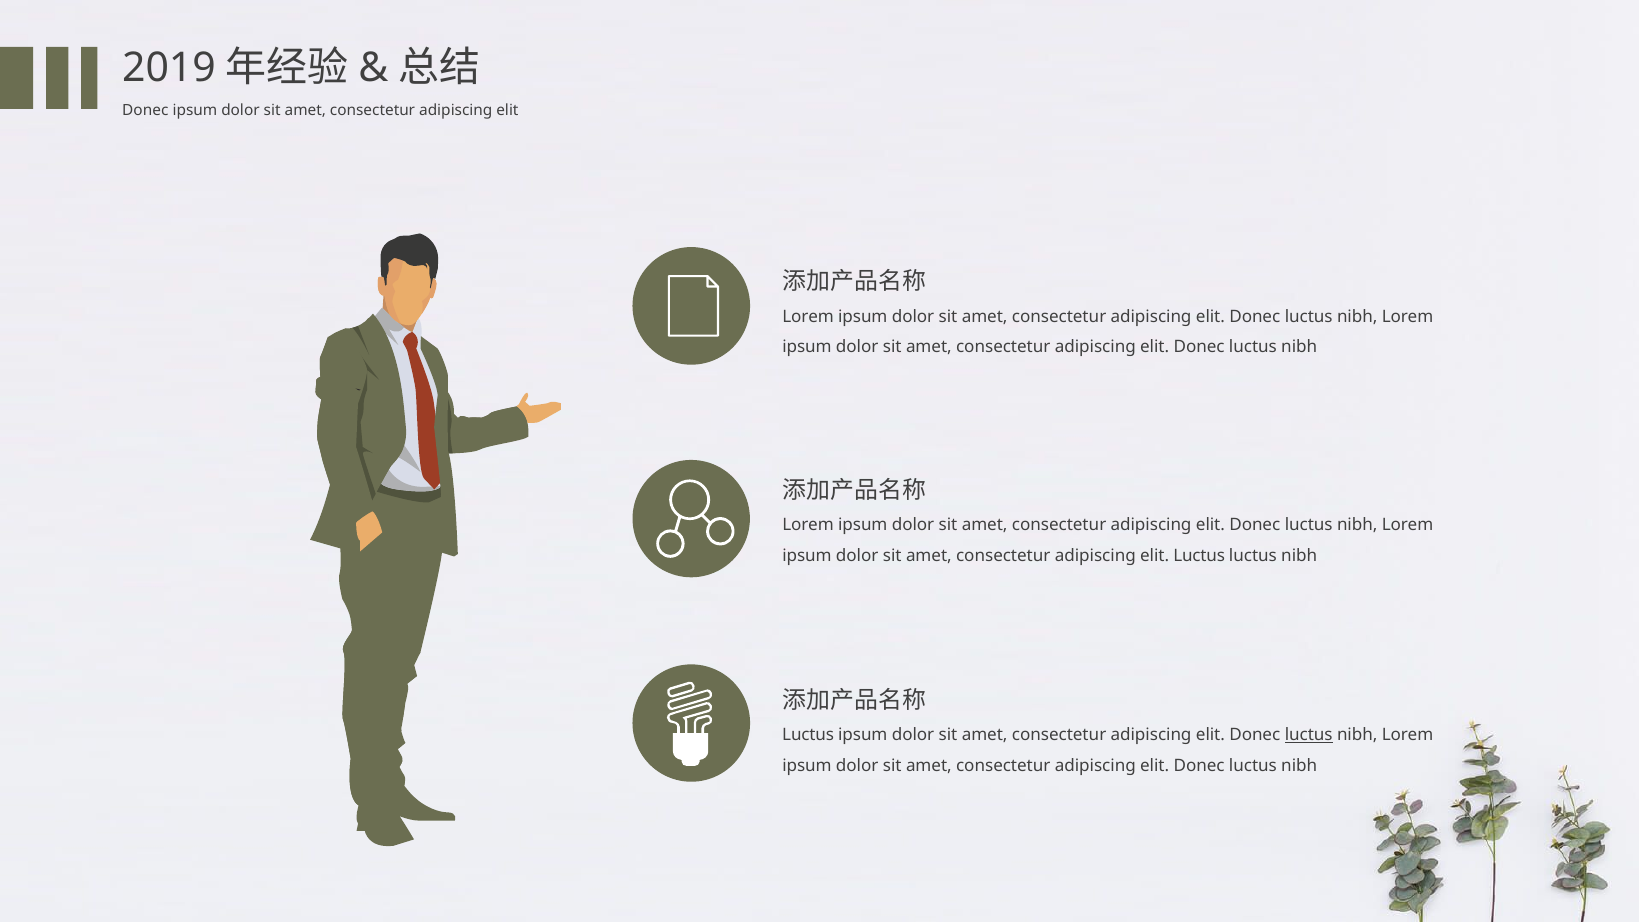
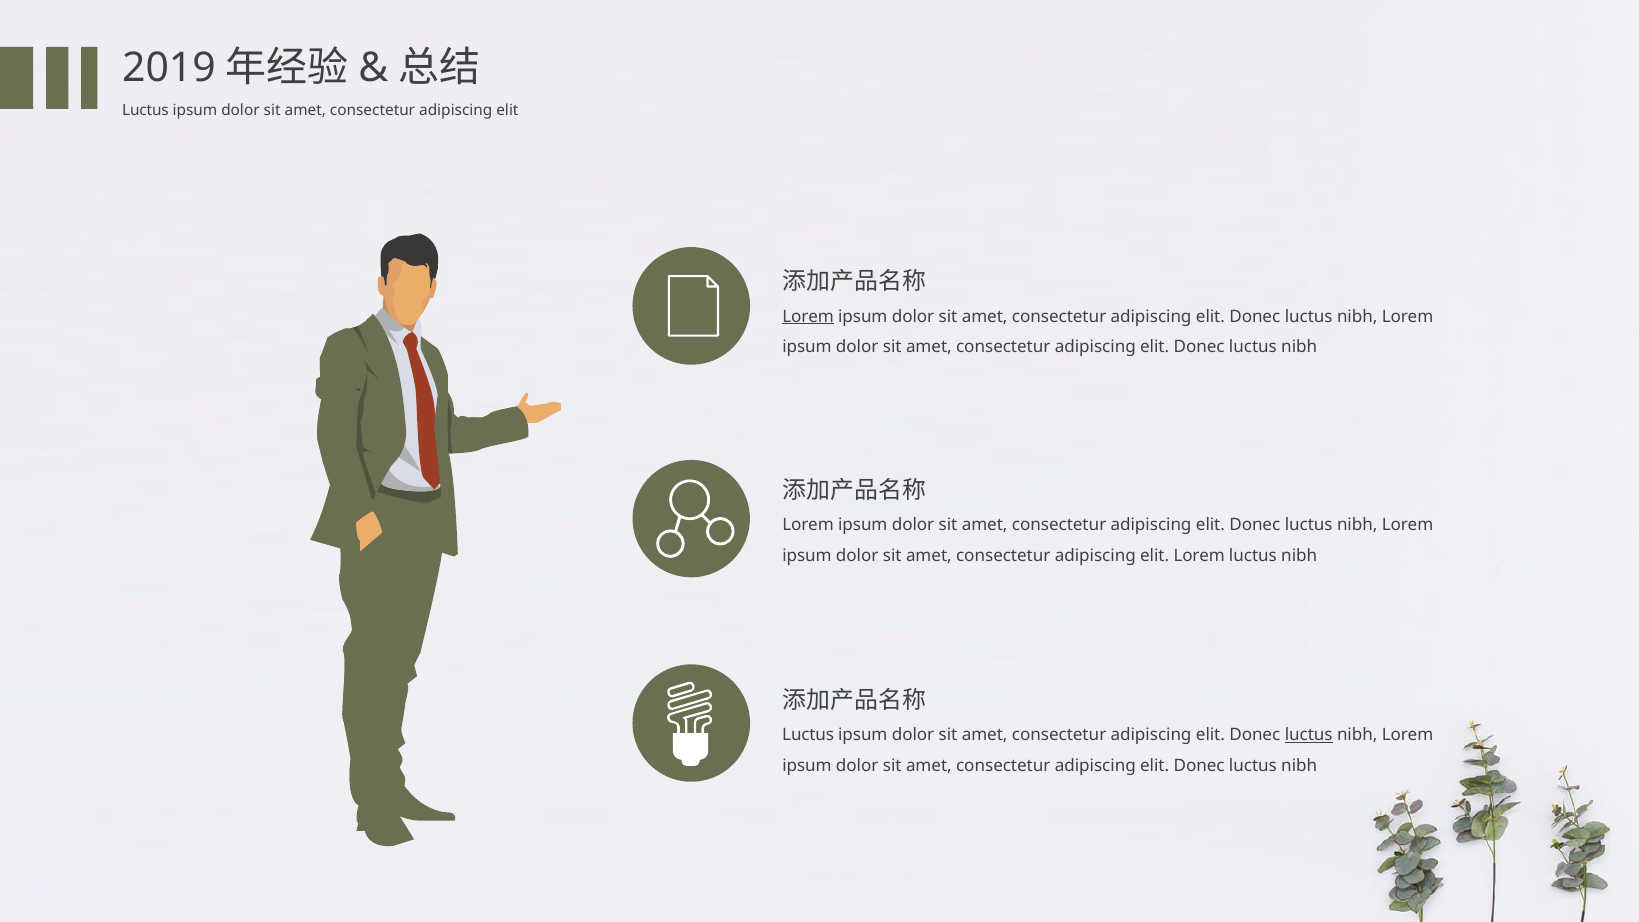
Donec at (145, 111): Donec -> Luctus
Lorem at (808, 316) underline: none -> present
elit Luctus: Luctus -> Lorem
